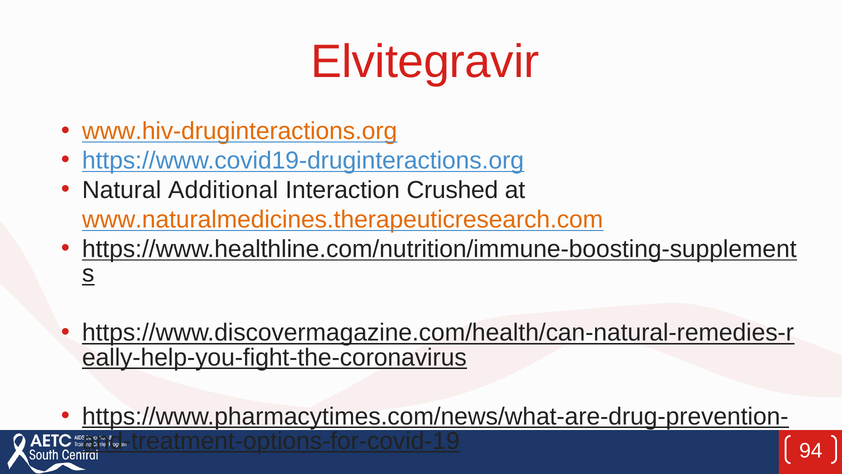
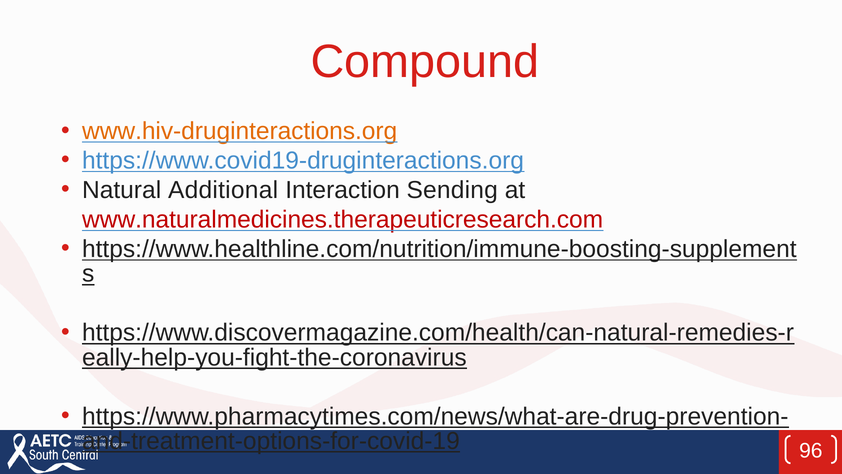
Elvitegravir: Elvitegravir -> Compound
Crushed: Crushed -> Sending
www.naturalmedicines.therapeuticresearch.com colour: orange -> red
94: 94 -> 96
